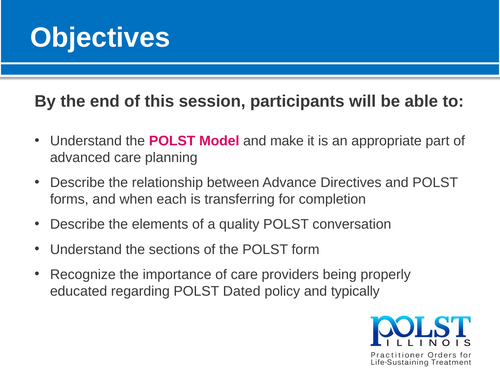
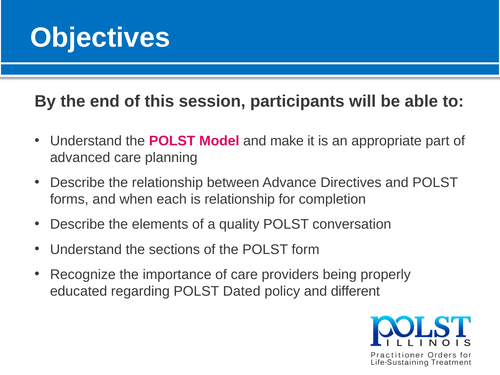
is transferring: transferring -> relationship
typically: typically -> different
